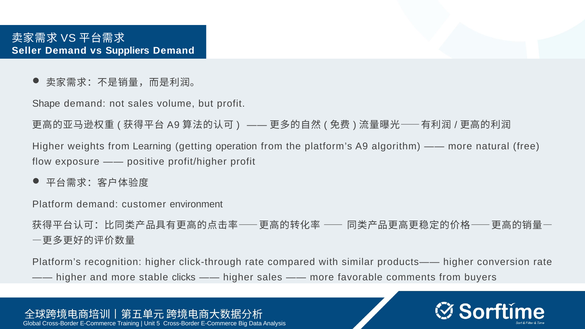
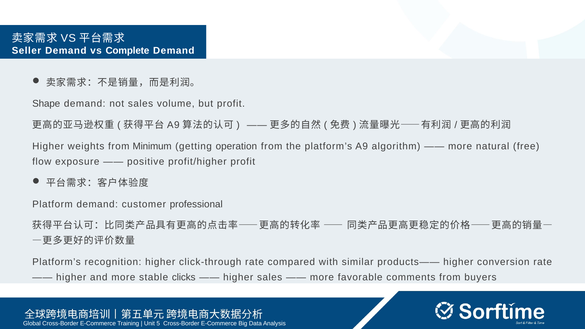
Suppliers: Suppliers -> Complete
Learning: Learning -> Minimum
environment: environment -> professional
